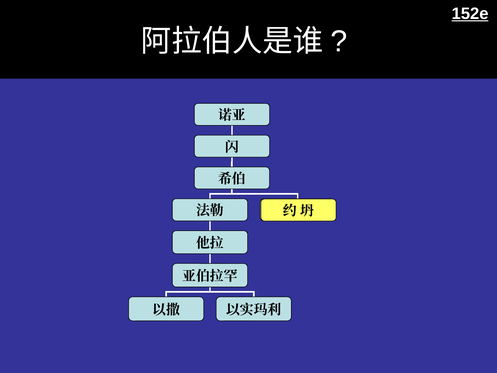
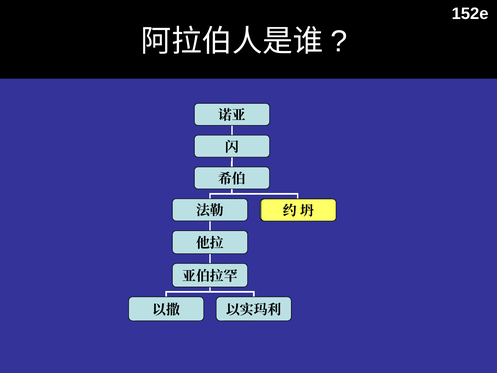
152e underline: present -> none
